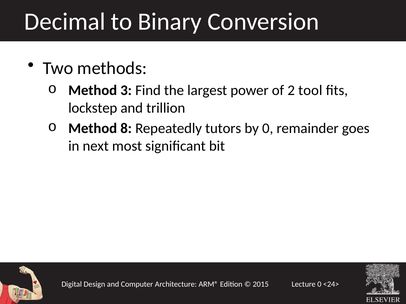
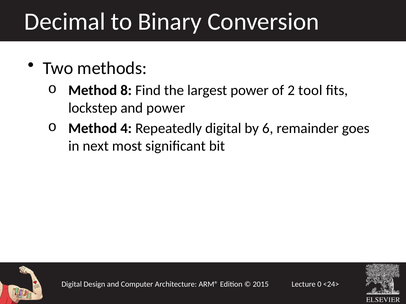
3: 3 -> 8
and trillion: trillion -> power
8: 8 -> 4
Repeatedly tutors: tutors -> digital
by 0: 0 -> 6
